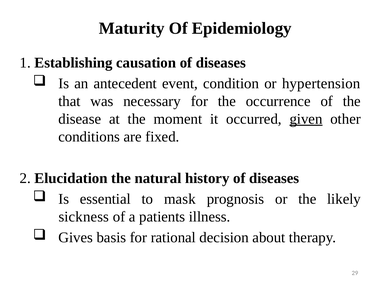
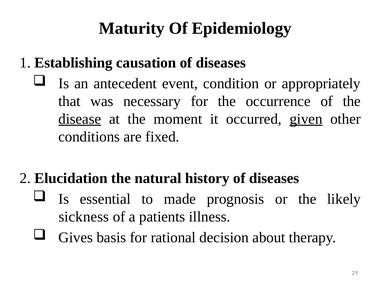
hypertension: hypertension -> appropriately
disease underline: none -> present
mask: mask -> made
